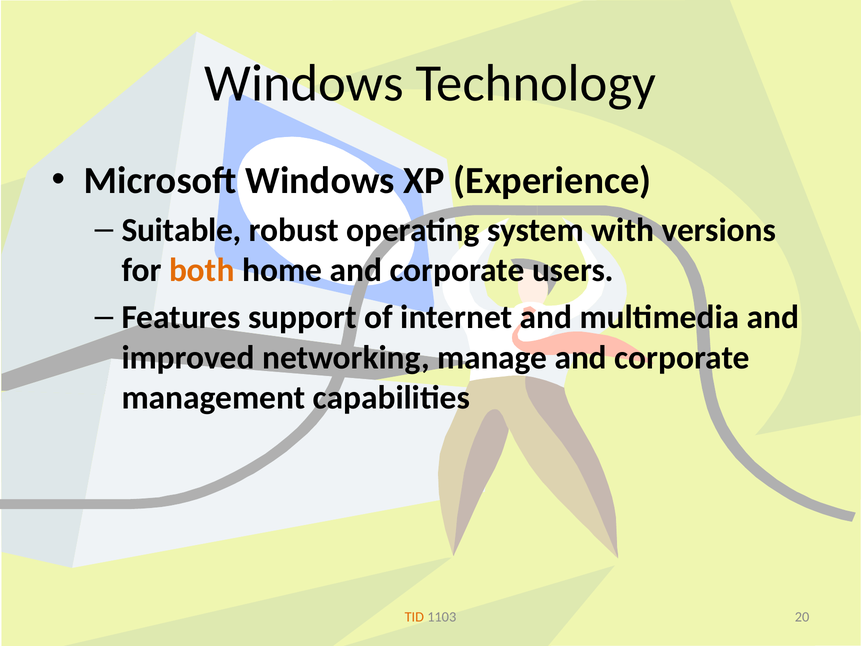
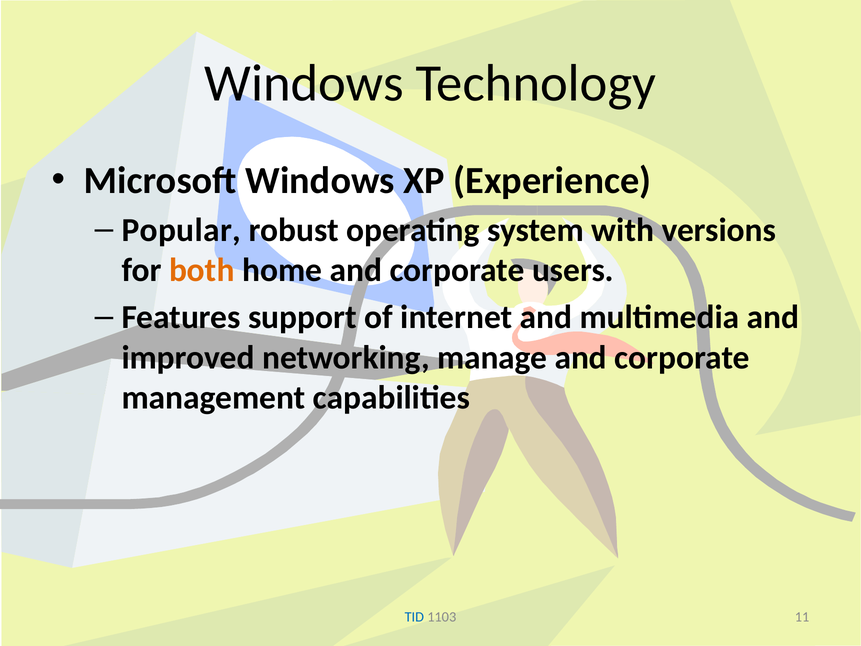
Suitable: Suitable -> Popular
TID colour: orange -> blue
20: 20 -> 11
